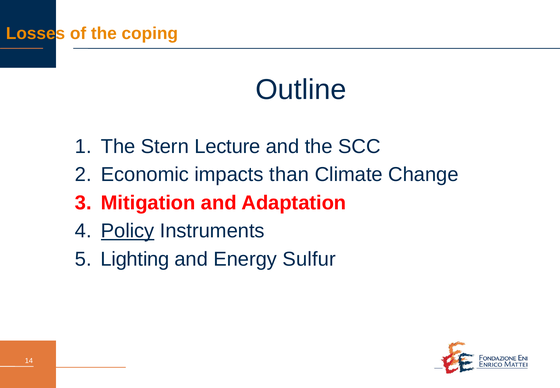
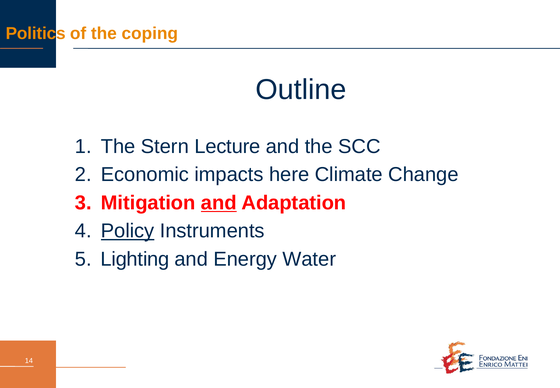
Losses: Losses -> Politics
than: than -> here
and at (219, 203) underline: none -> present
Sulfur: Sulfur -> Water
